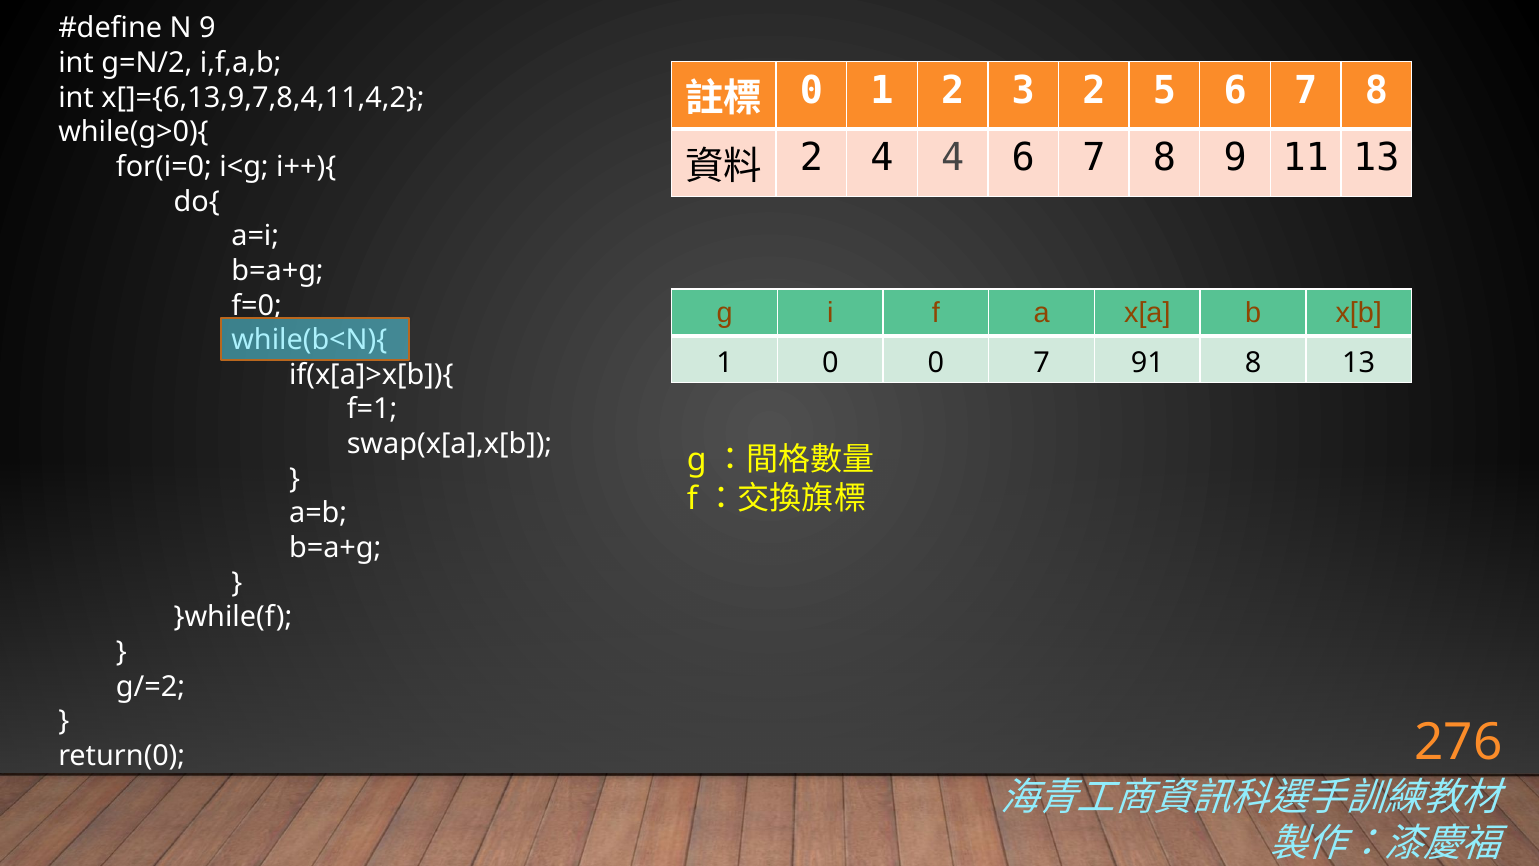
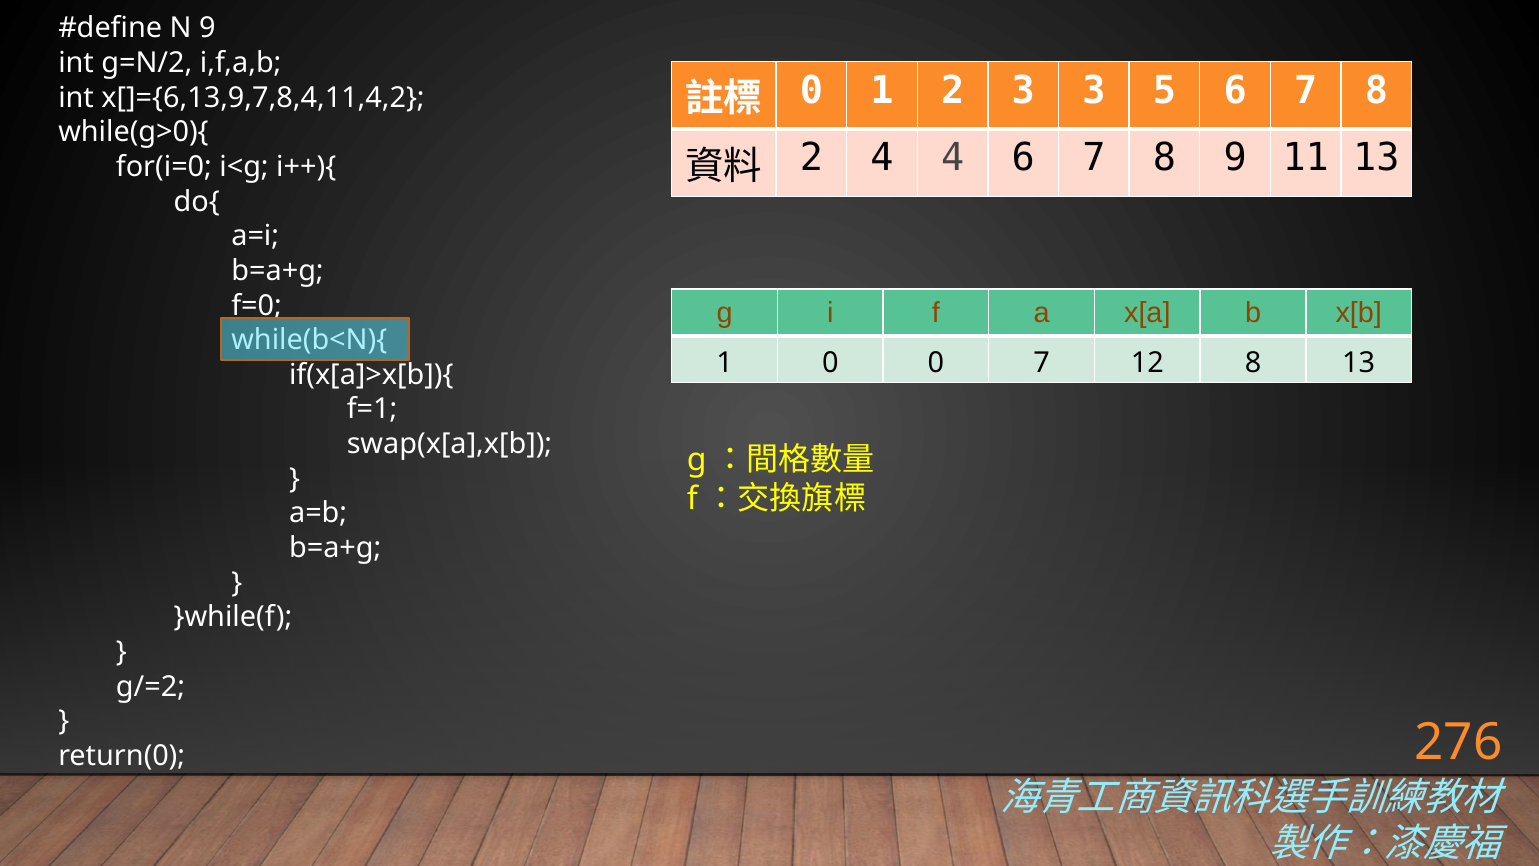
3 2: 2 -> 3
91: 91 -> 12
